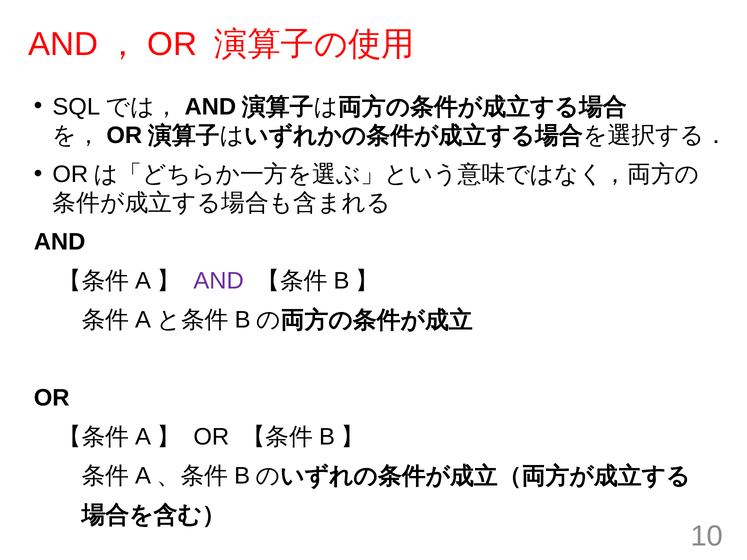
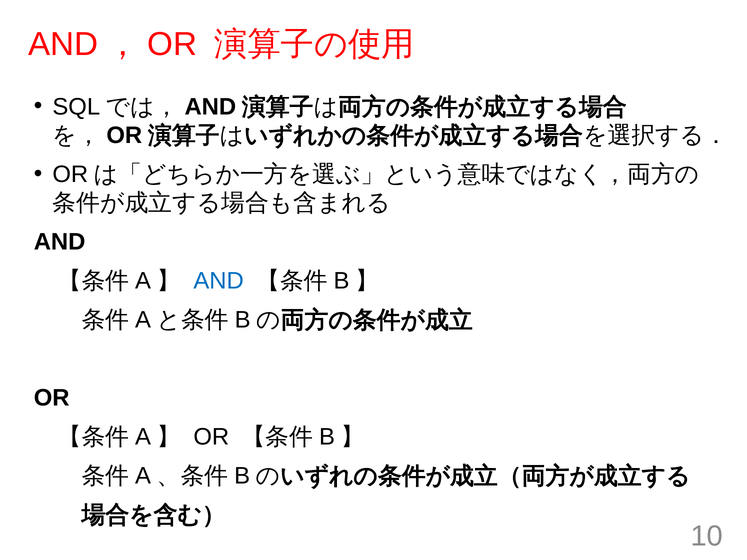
AND at (219, 281) colour: purple -> blue
